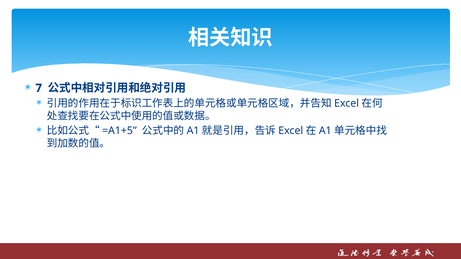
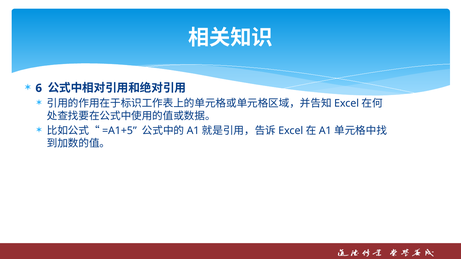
7: 7 -> 6
